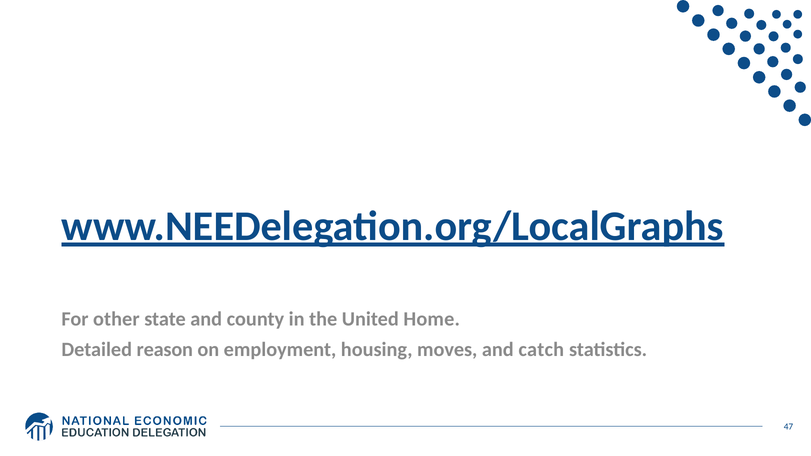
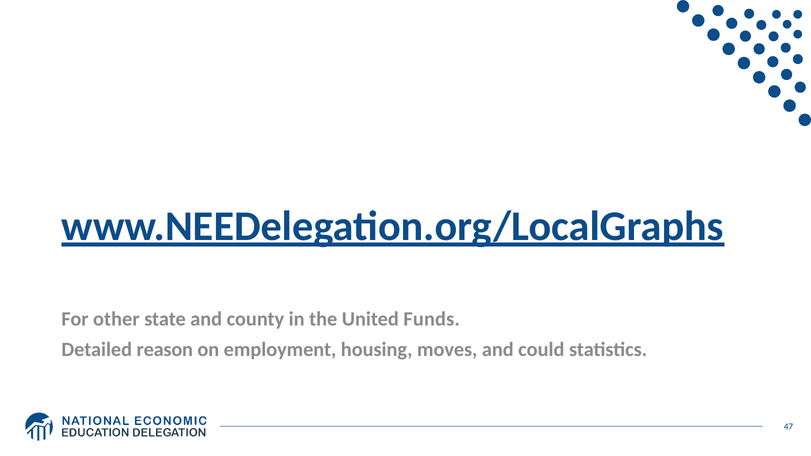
Home: Home -> Funds
catch: catch -> could
